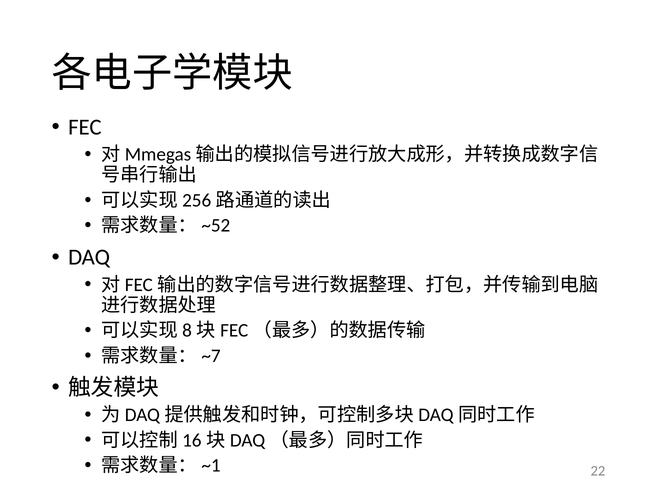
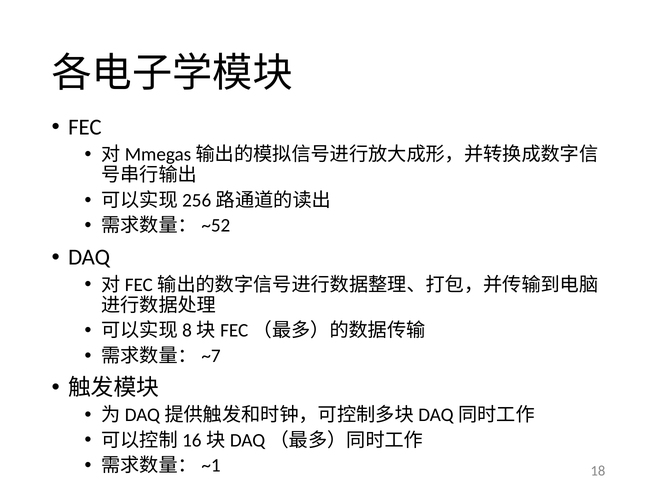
22: 22 -> 18
